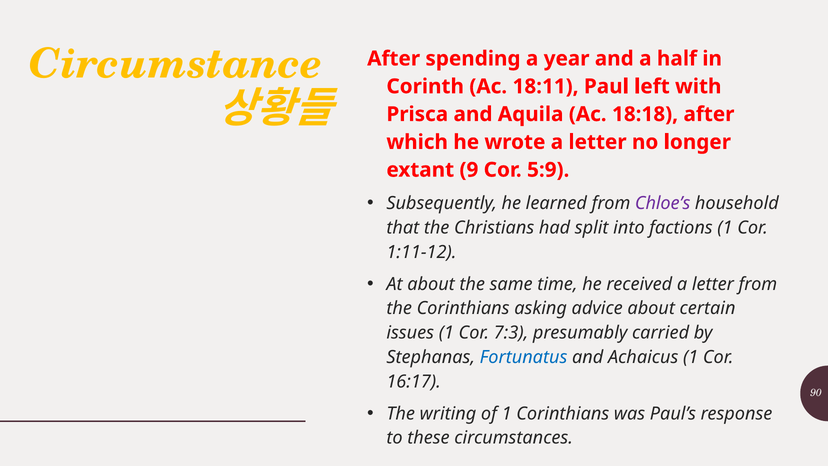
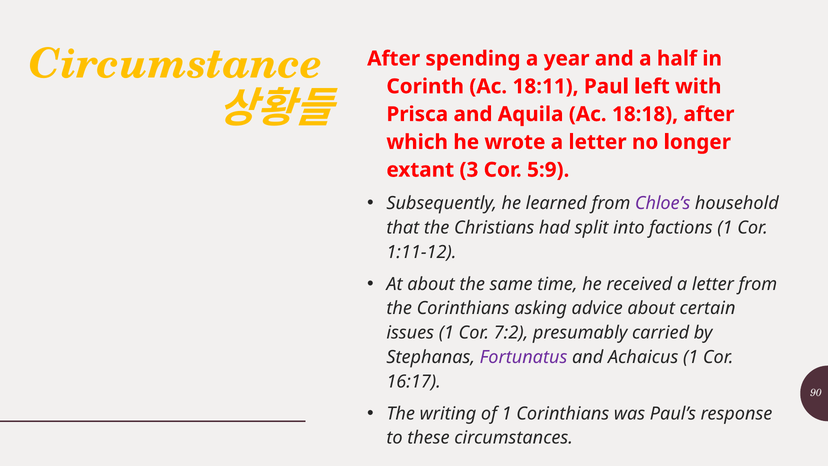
9: 9 -> 3
7:3: 7:3 -> 7:2
Fortunatus colour: blue -> purple
